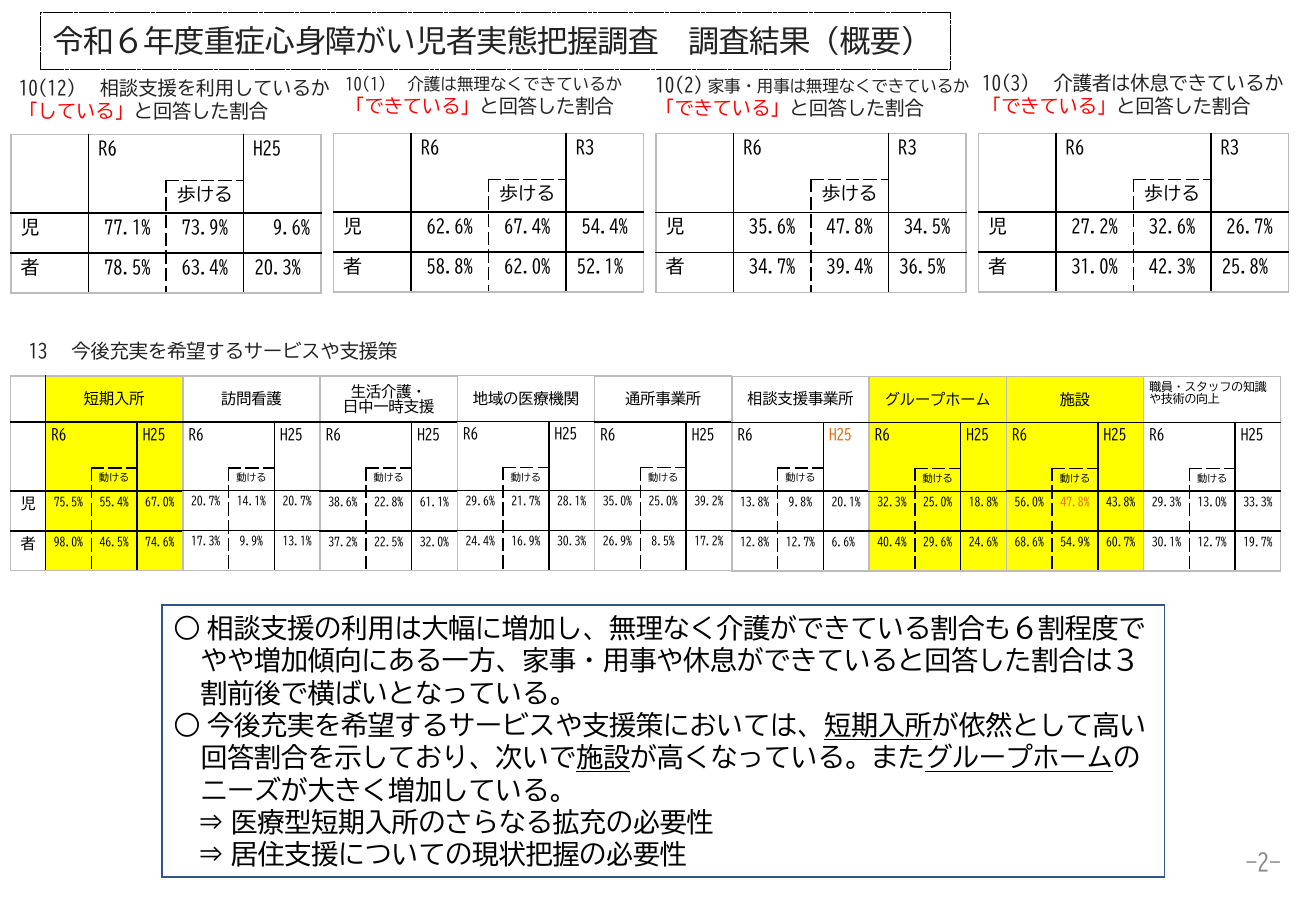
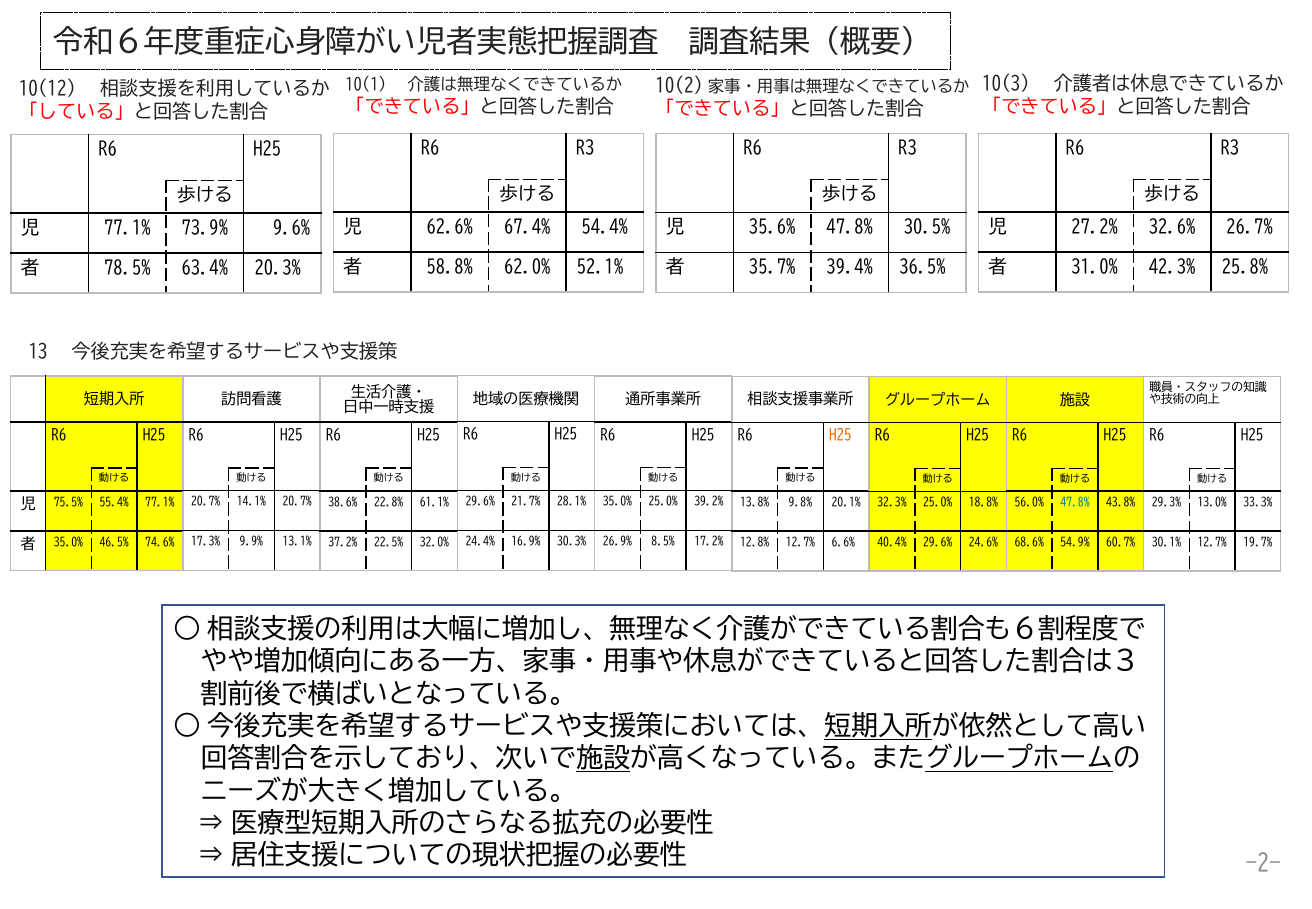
34.5%: 34.5% -> 30.5%
34.7%: 34.7% -> 35.7%
55.4% 67.0%: 67.0% -> 77.1%
47.8% at (1075, 502) colour: orange -> blue
98.0% at (68, 542): 98.0% -> 35.0%
